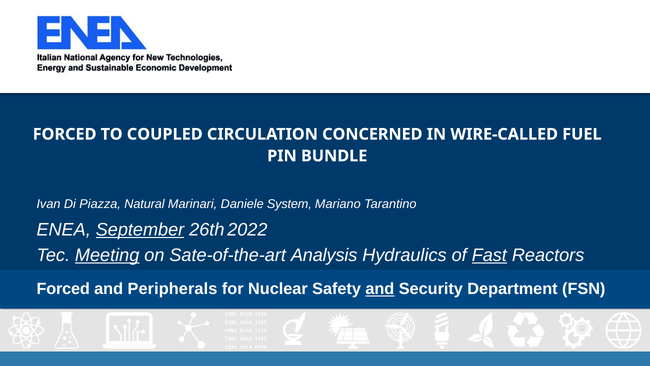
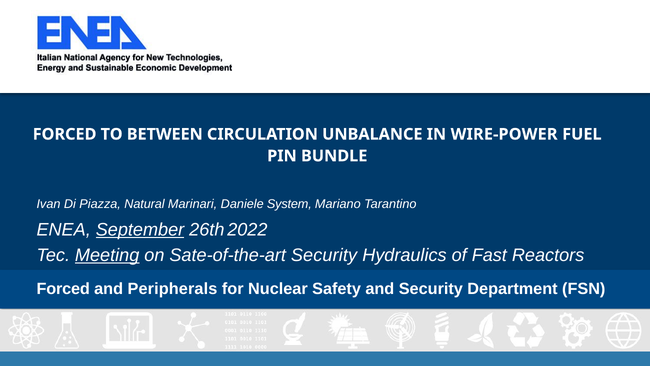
COUPLED: COUPLED -> BETWEEN
CONCERNED: CONCERNED -> UNBALANCE
WIRE-CALLED: WIRE-CALLED -> WIRE-POWER
Sate-of-the-art Analysis: Analysis -> Security
Fast underline: present -> none
and at (380, 289) underline: present -> none
